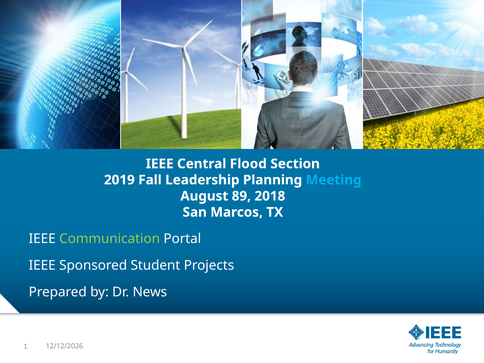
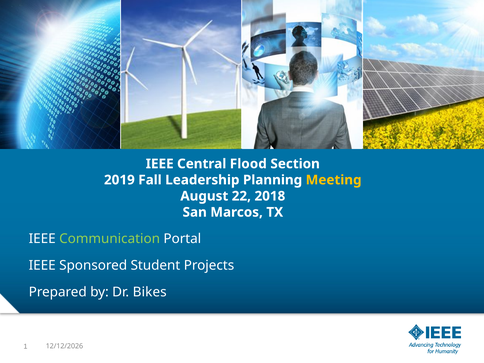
Meeting colour: light blue -> yellow
89: 89 -> 22
News: News -> Bikes
